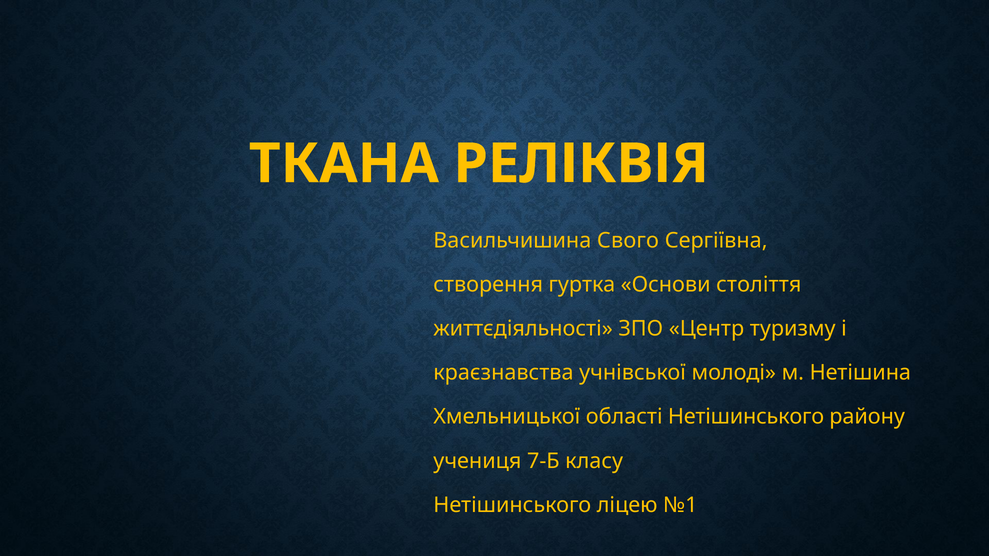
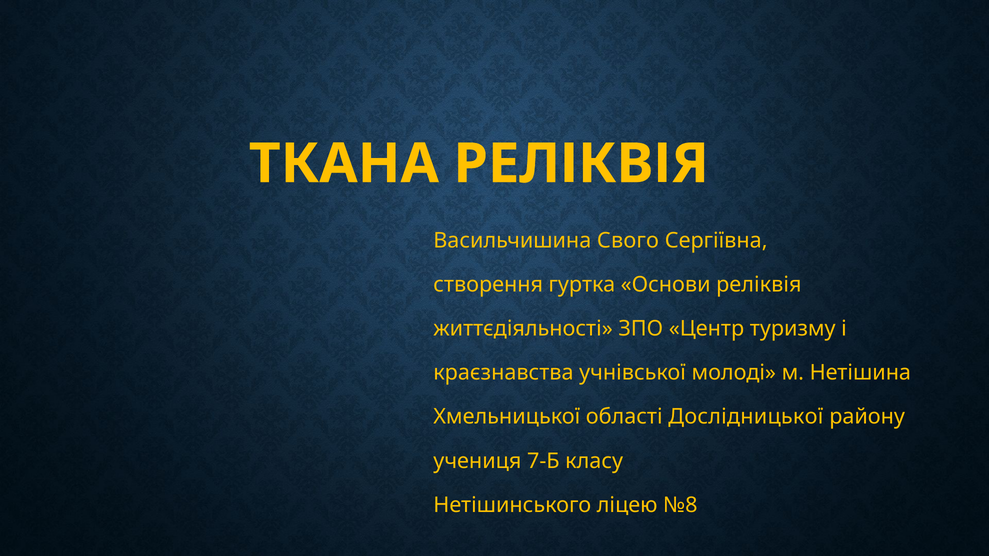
Основи століття: століття -> реліквія
області Нетішинського: Нетішинського -> Дослідницької
№1: №1 -> №8
